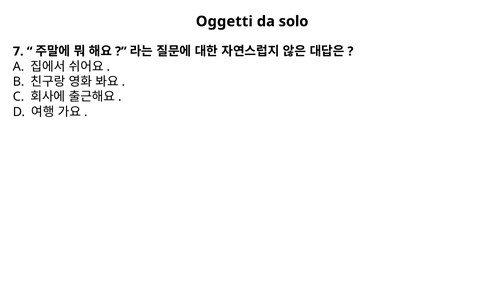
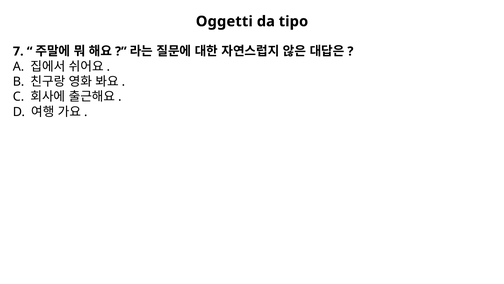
solo: solo -> tipo
